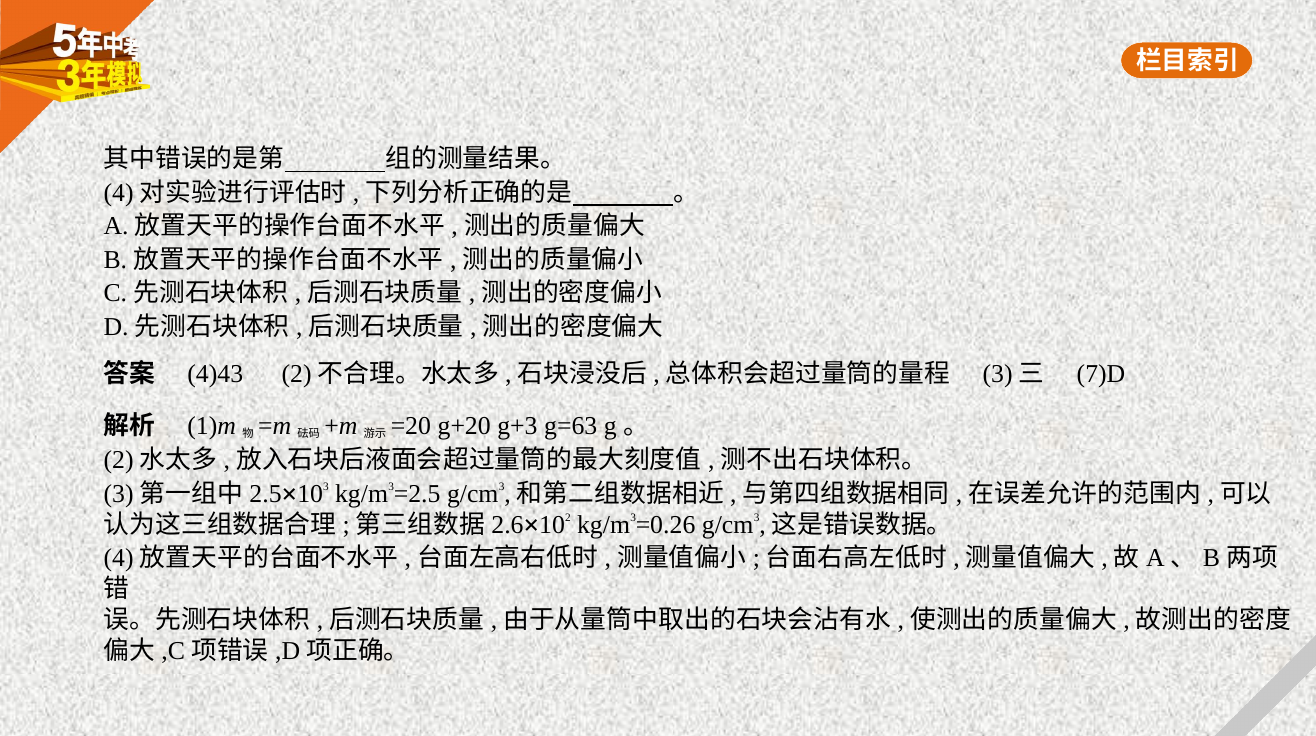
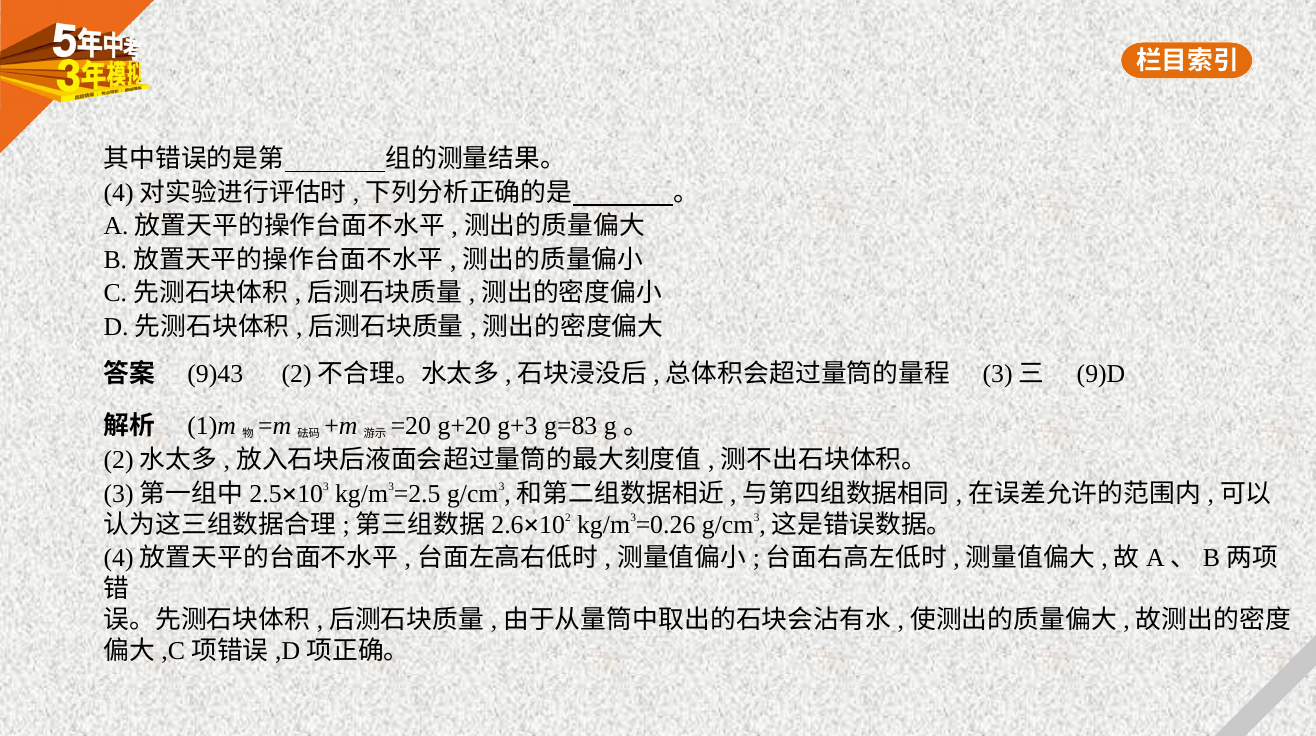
4)43: 4)43 -> 9)43
7)D: 7)D -> 9)D
g=63: g=63 -> g=83
